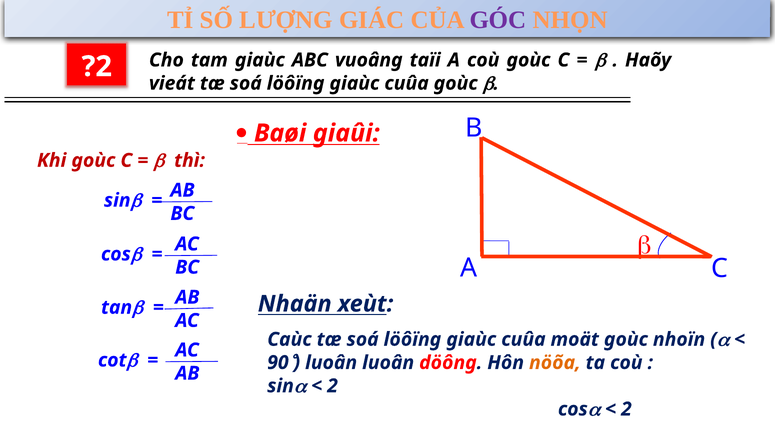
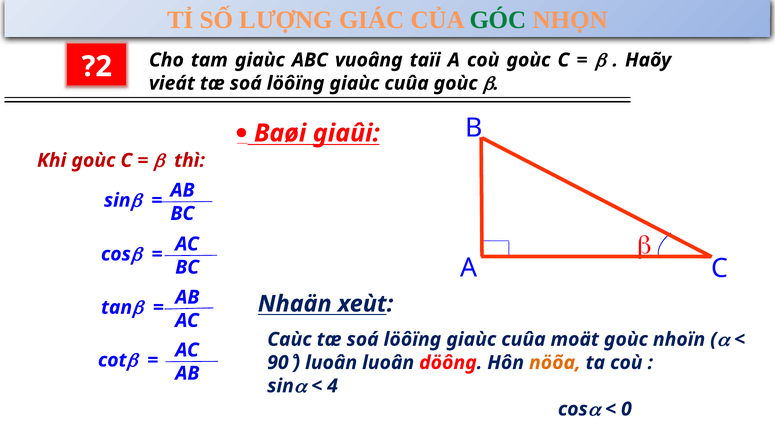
GÓC colour: purple -> green
2 at (333, 386): 2 -> 4
2 at (626, 409): 2 -> 0
